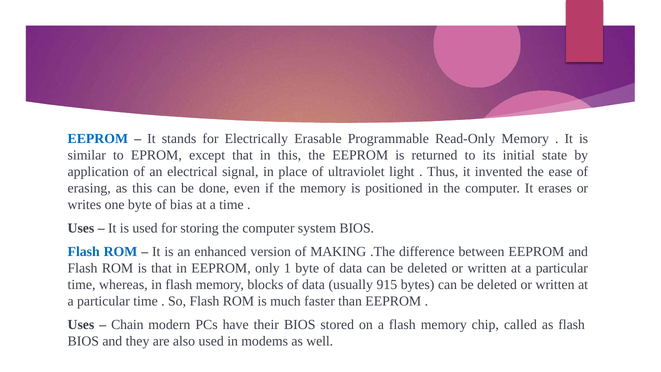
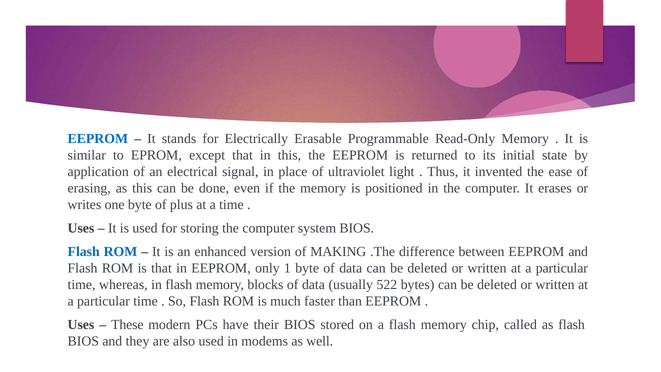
bias: bias -> plus
915: 915 -> 522
Chain: Chain -> These
